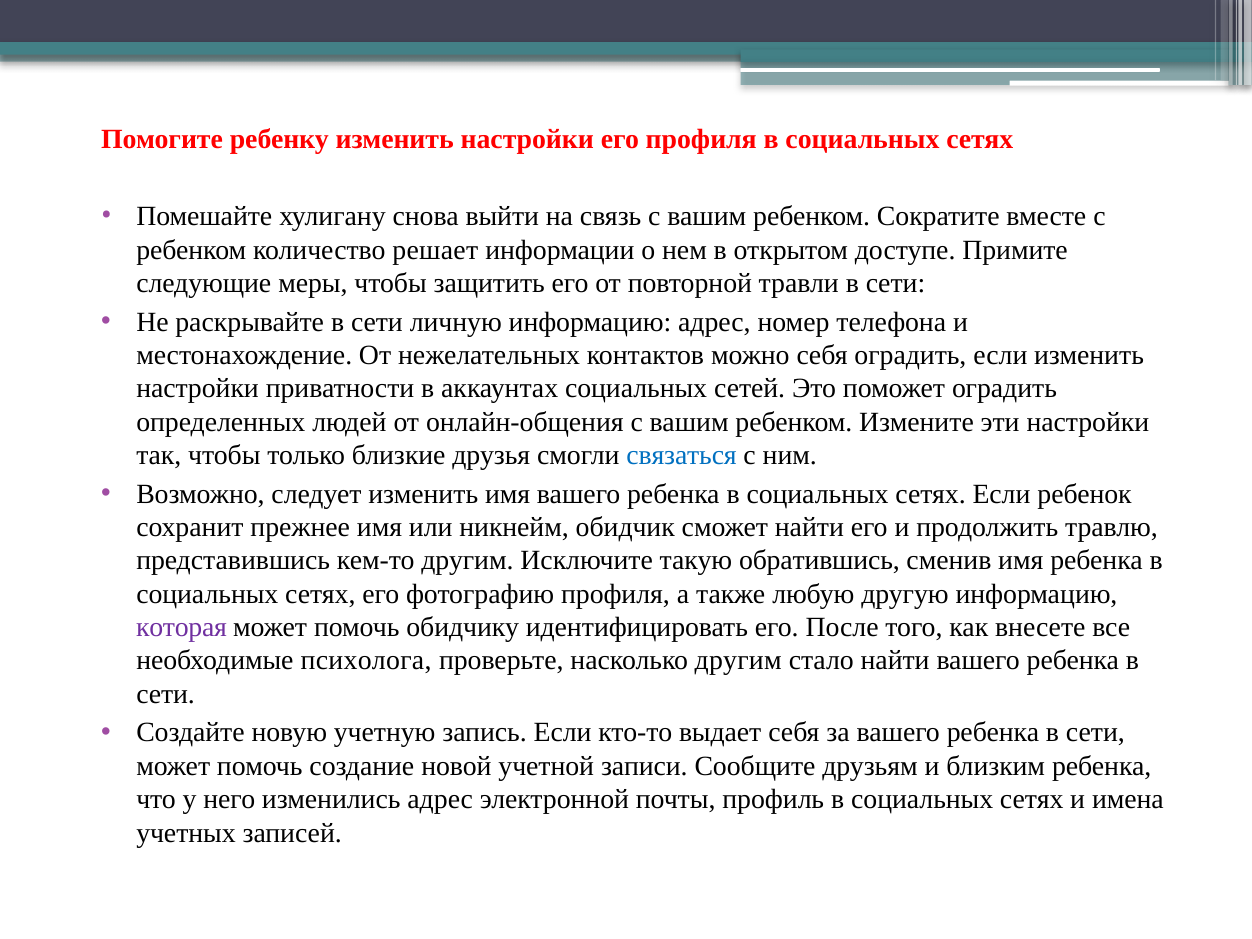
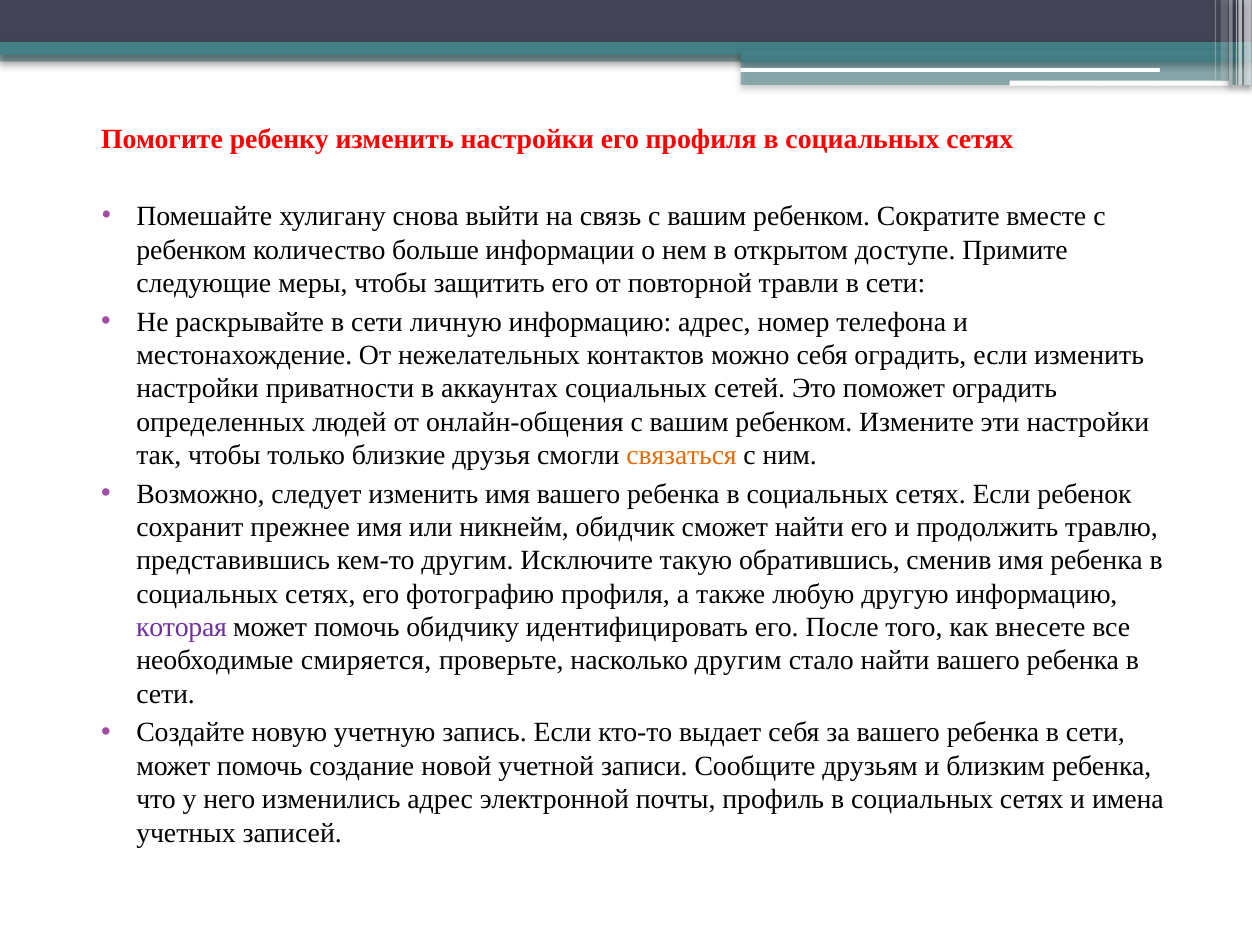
решает: решает -> больше
связаться colour: blue -> orange
психолога: психолога -> смиряется
